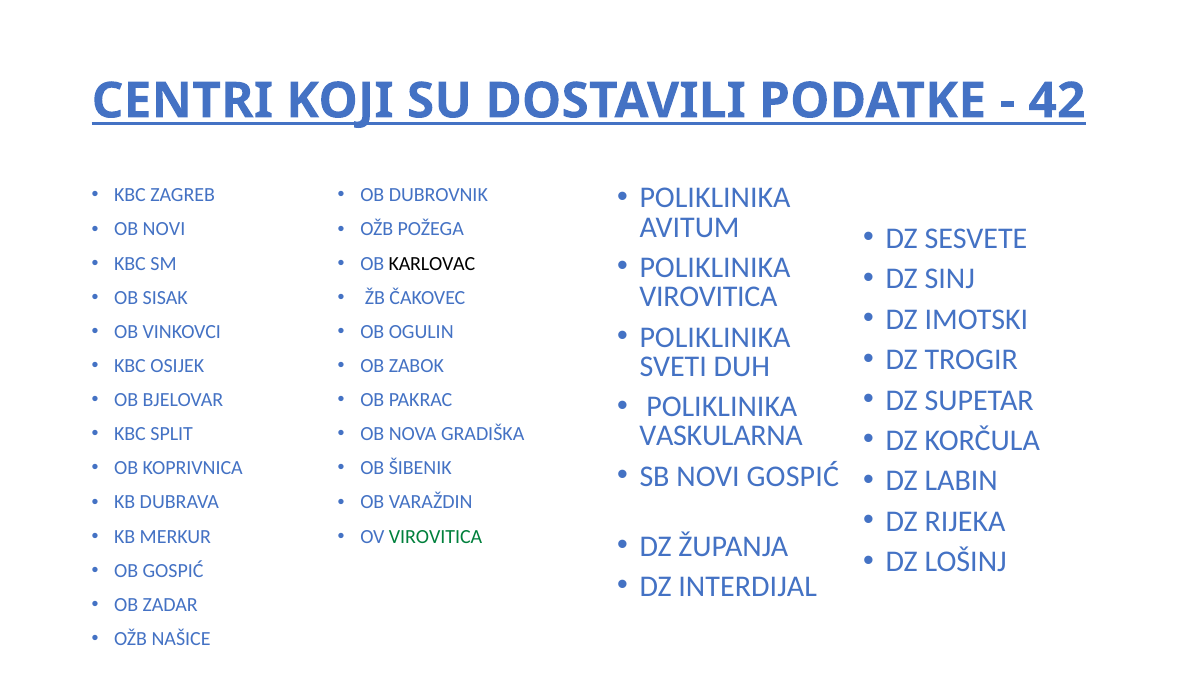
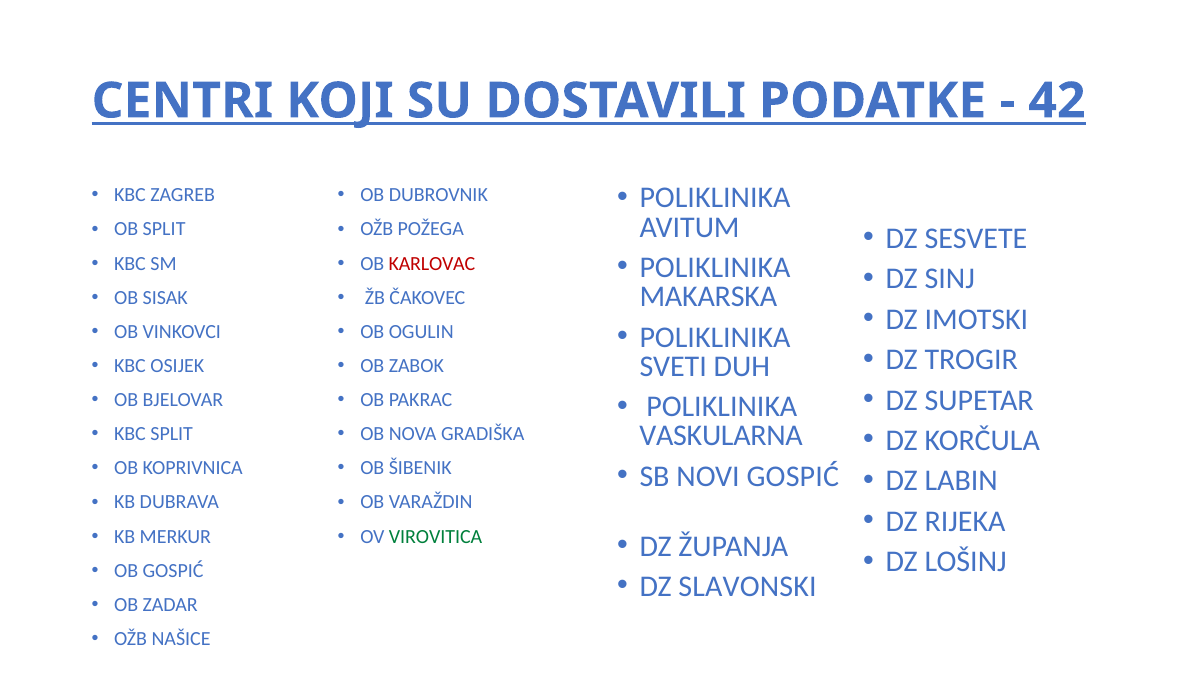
OB NOVI: NOVI -> SPLIT
KARLOVAC colour: black -> red
VIROVITICA at (708, 297): VIROVITICA -> MAKARSKA
INTERDIJAL: INTERDIJAL -> SLAVONSKI
